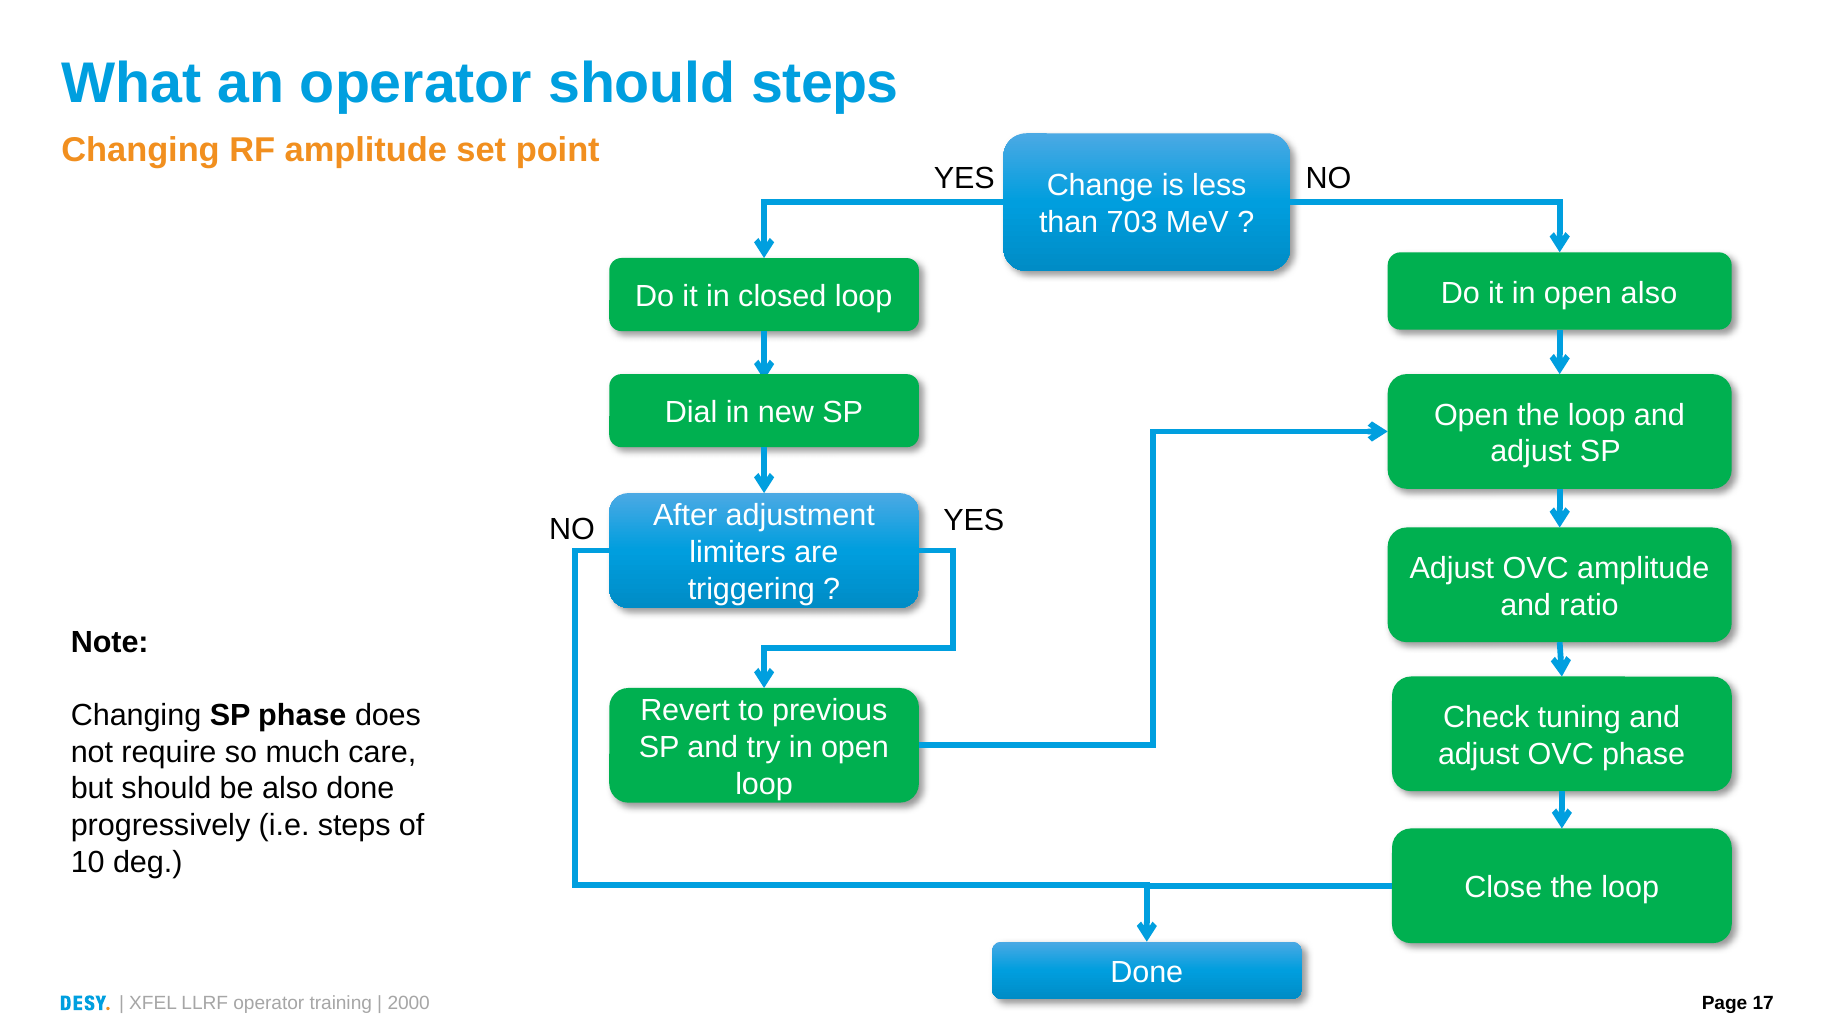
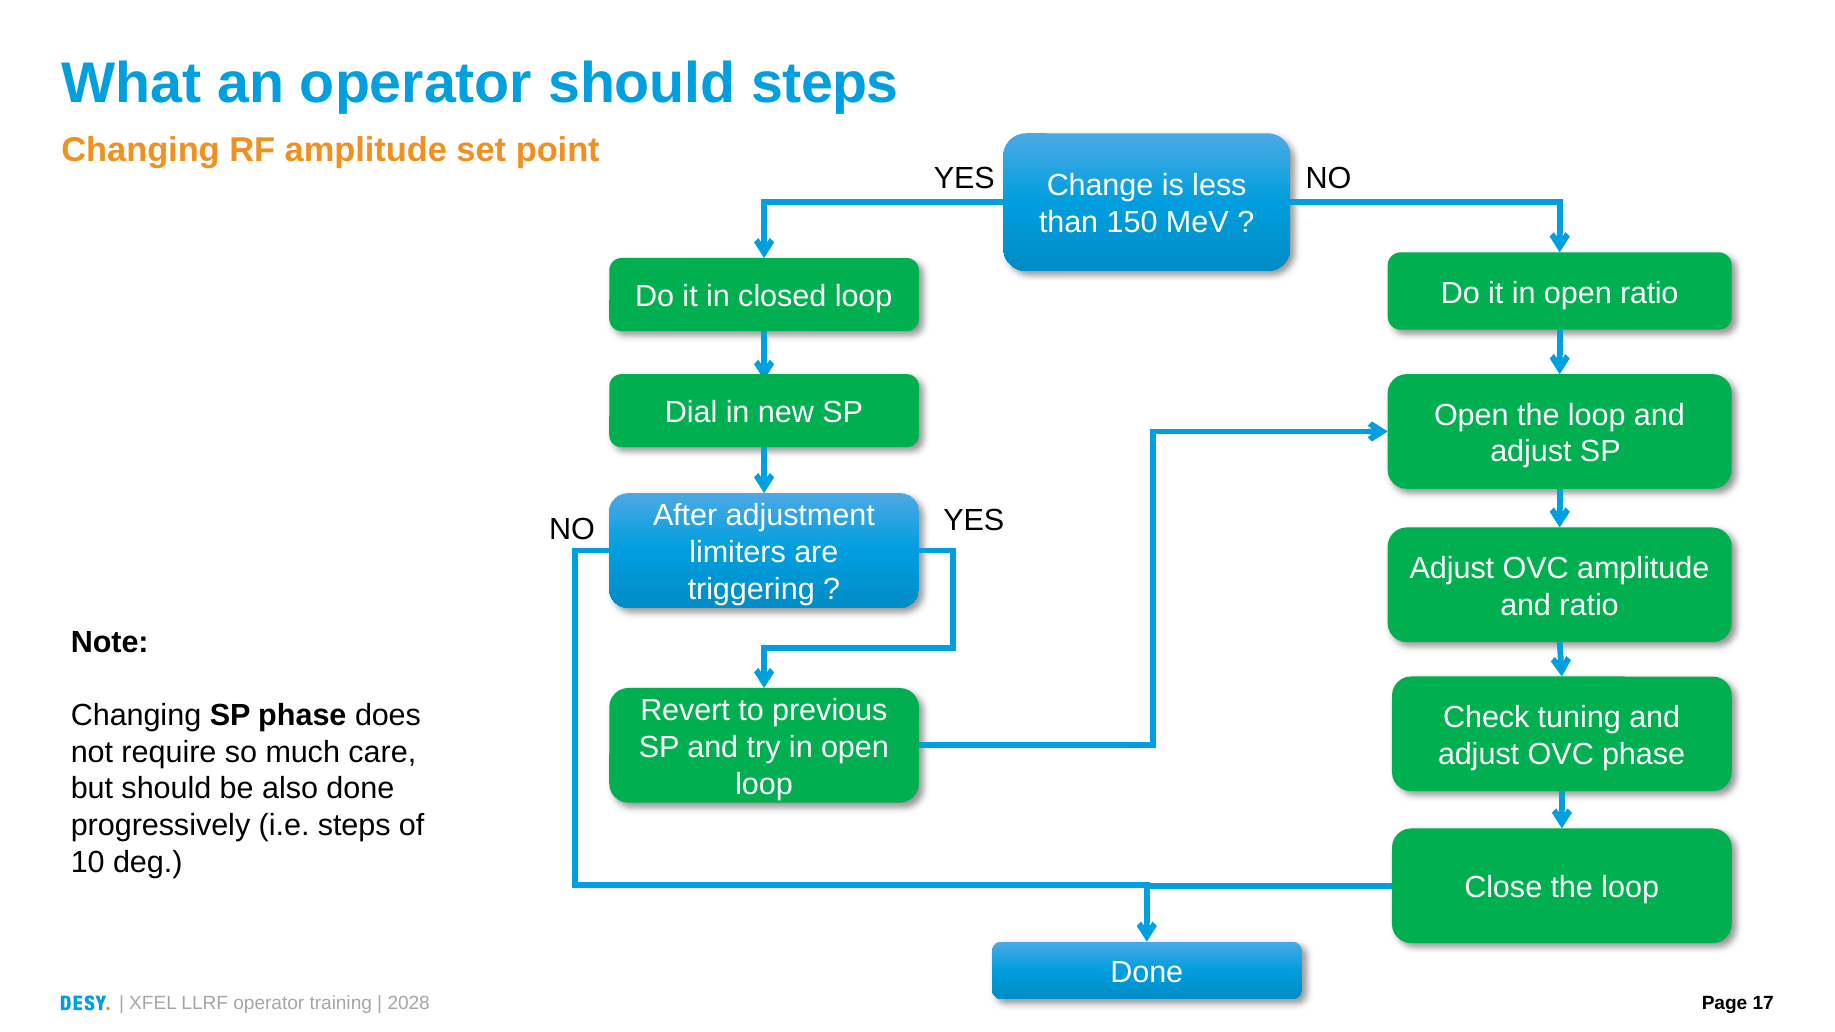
703: 703 -> 150
open also: also -> ratio
2000: 2000 -> 2028
